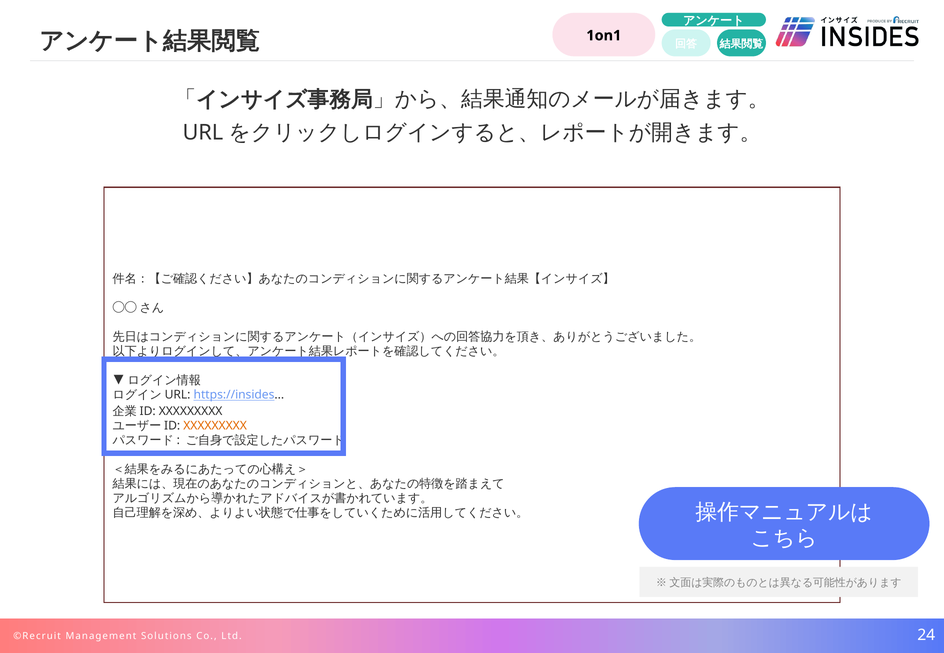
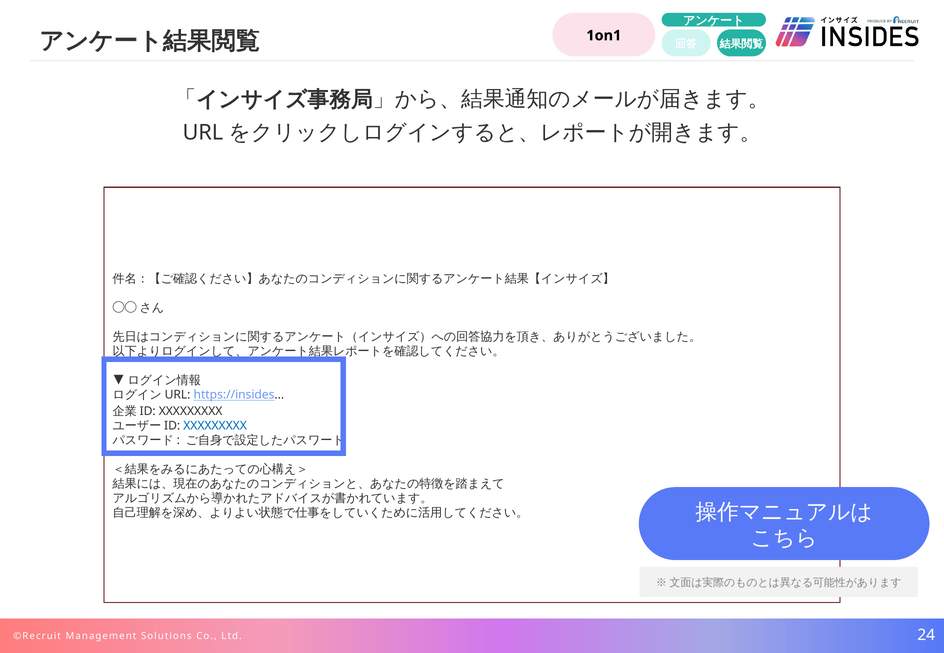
XXXXXXXXX at (215, 426) colour: orange -> blue
